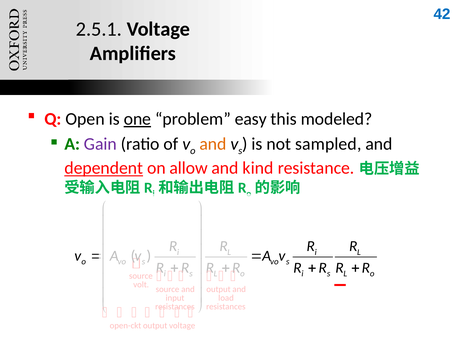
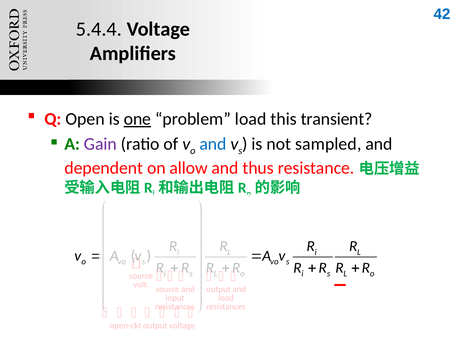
2.5.1: 2.5.1 -> 5.4.4
problem easy: easy -> load
modeled: modeled -> transient
and at (213, 144) colour: orange -> blue
dependent underline: present -> none
kind: kind -> thus
